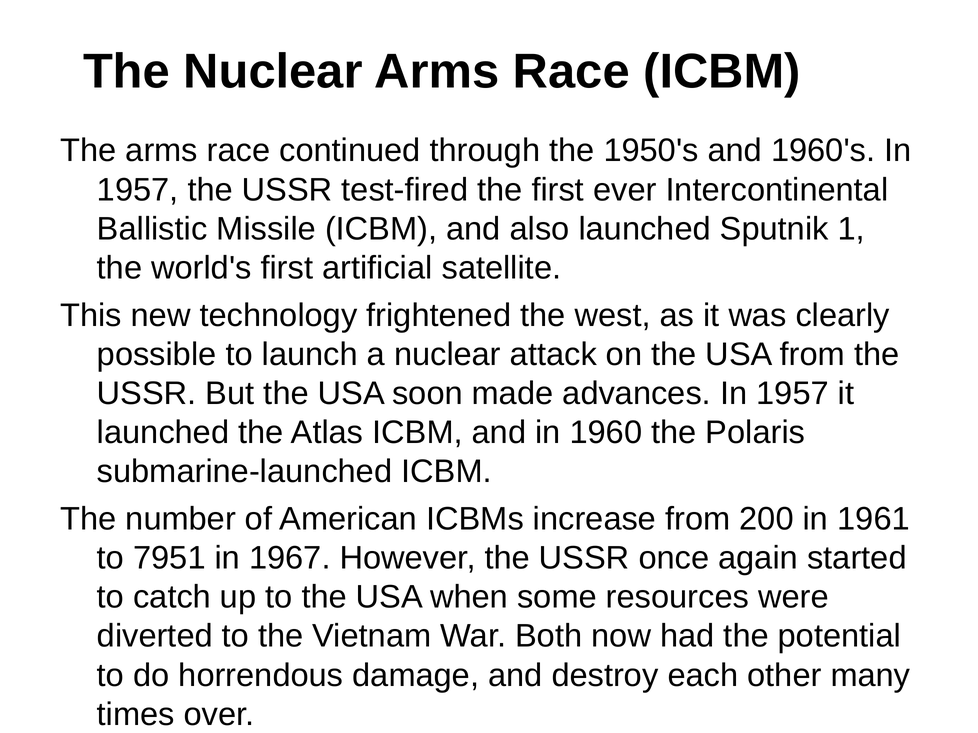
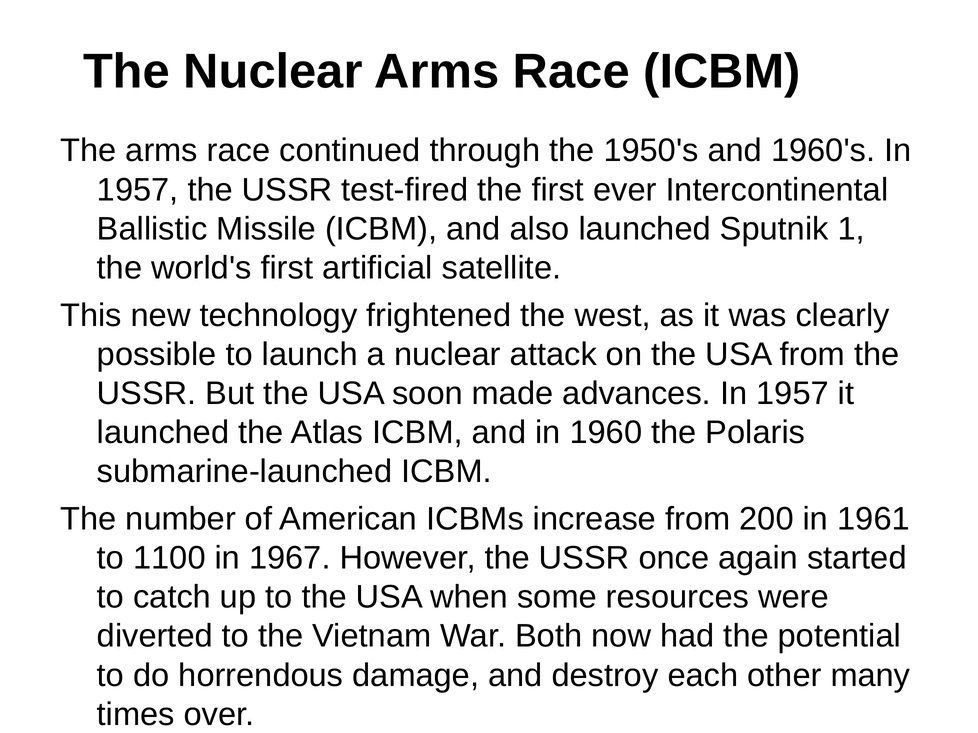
7951: 7951 -> 1100
